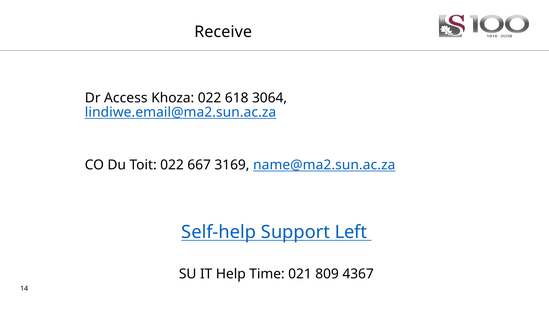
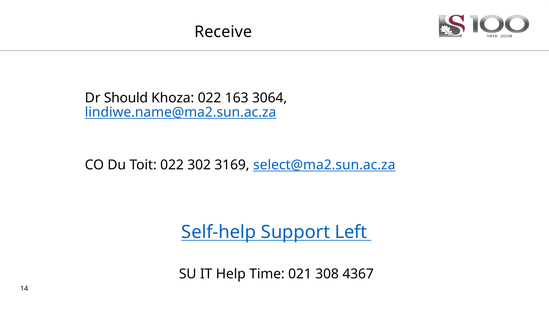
Access: Access -> Should
618: 618 -> 163
lindiwe.email@ma2.sun.ac.za: lindiwe.email@ma2.sun.ac.za -> lindiwe.name@ma2.sun.ac.za
667: 667 -> 302
name@ma2.sun.ac.za: name@ma2.sun.ac.za -> select@ma2.sun.ac.za
809: 809 -> 308
